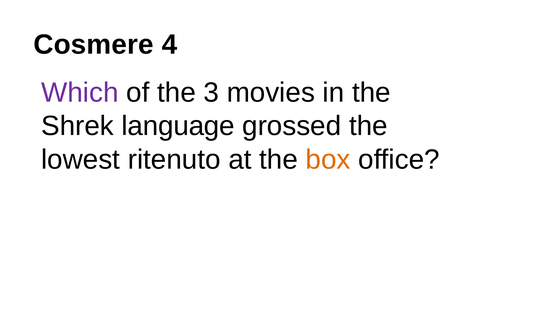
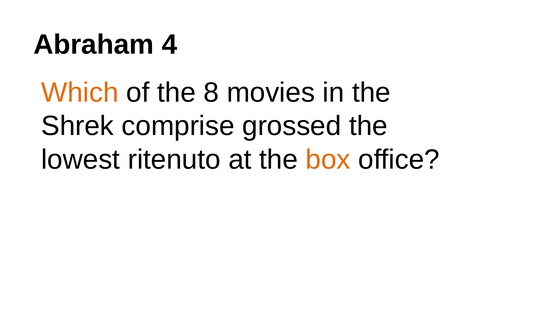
Cosmere: Cosmere -> Abraham
Which colour: purple -> orange
3: 3 -> 8
language: language -> comprise
